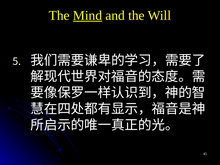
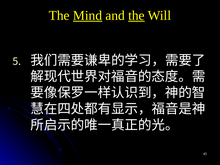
the at (136, 15) underline: none -> present
